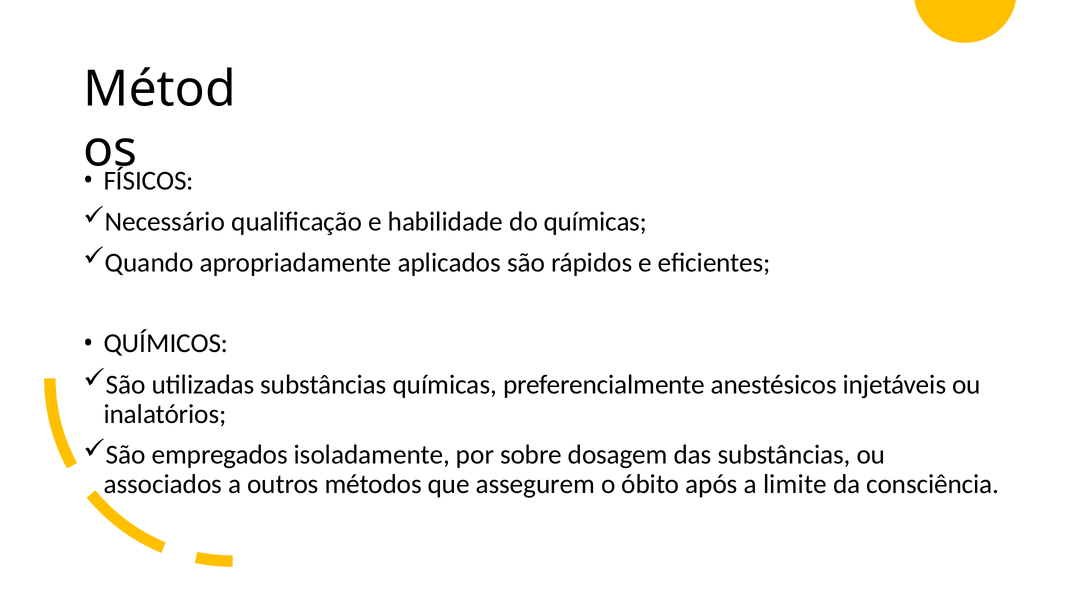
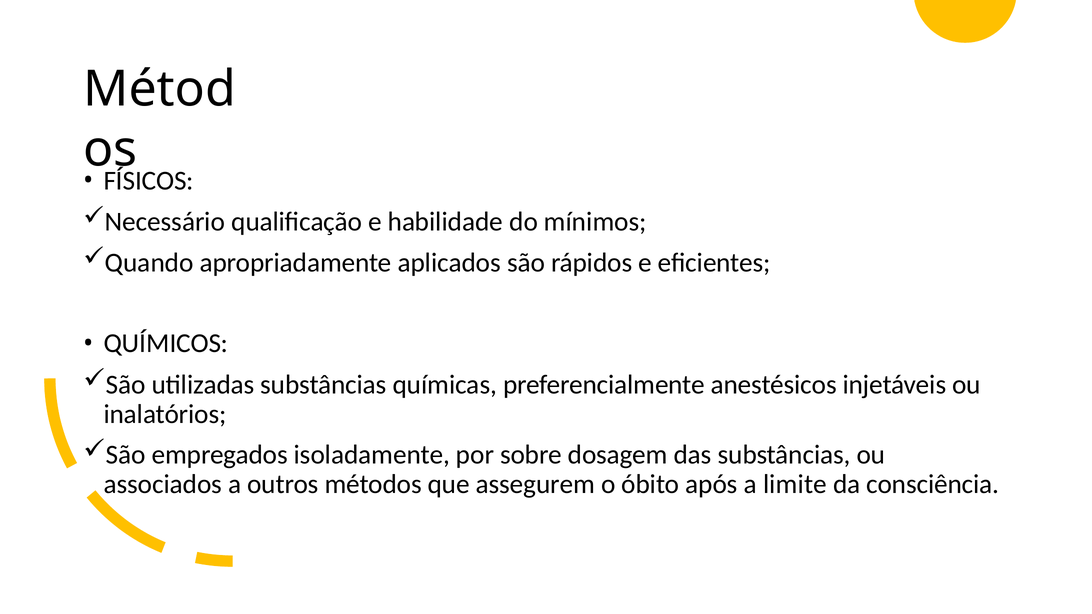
do químicas: químicas -> mínimos
